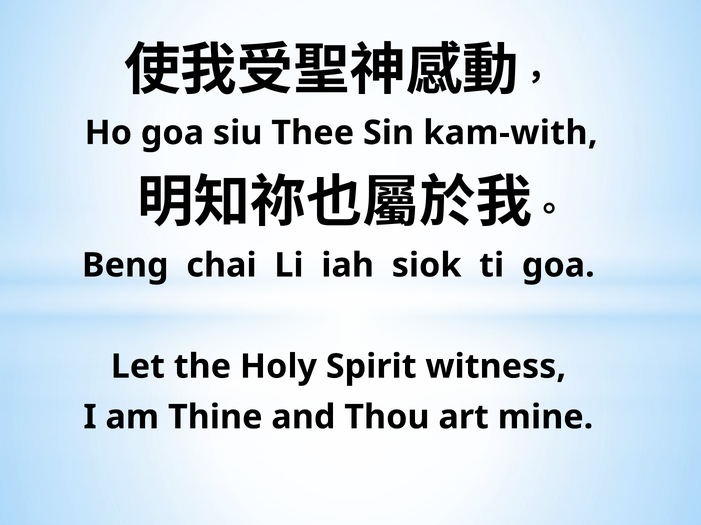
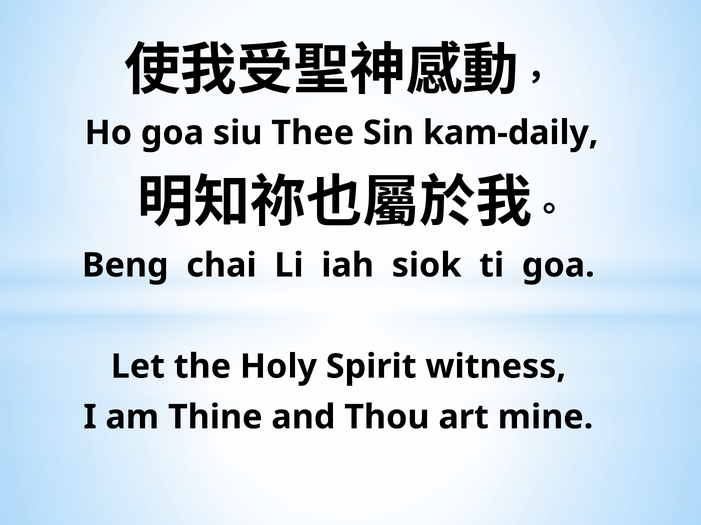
kam-with: kam-with -> kam-daily
